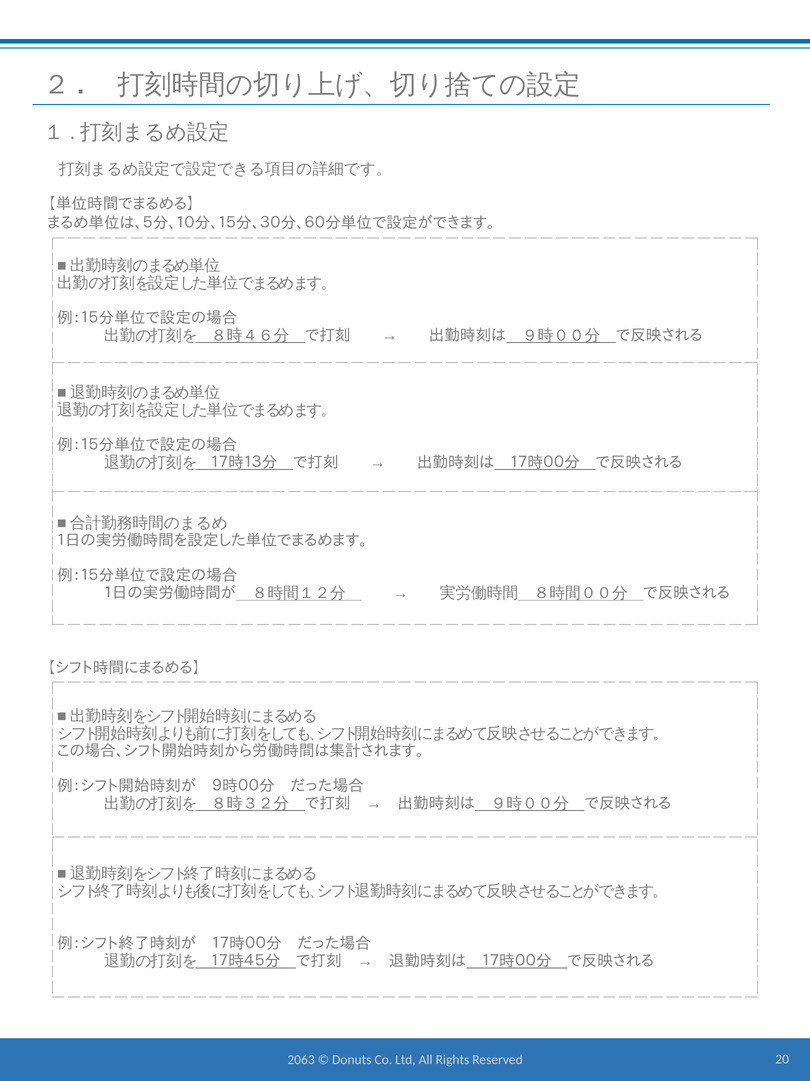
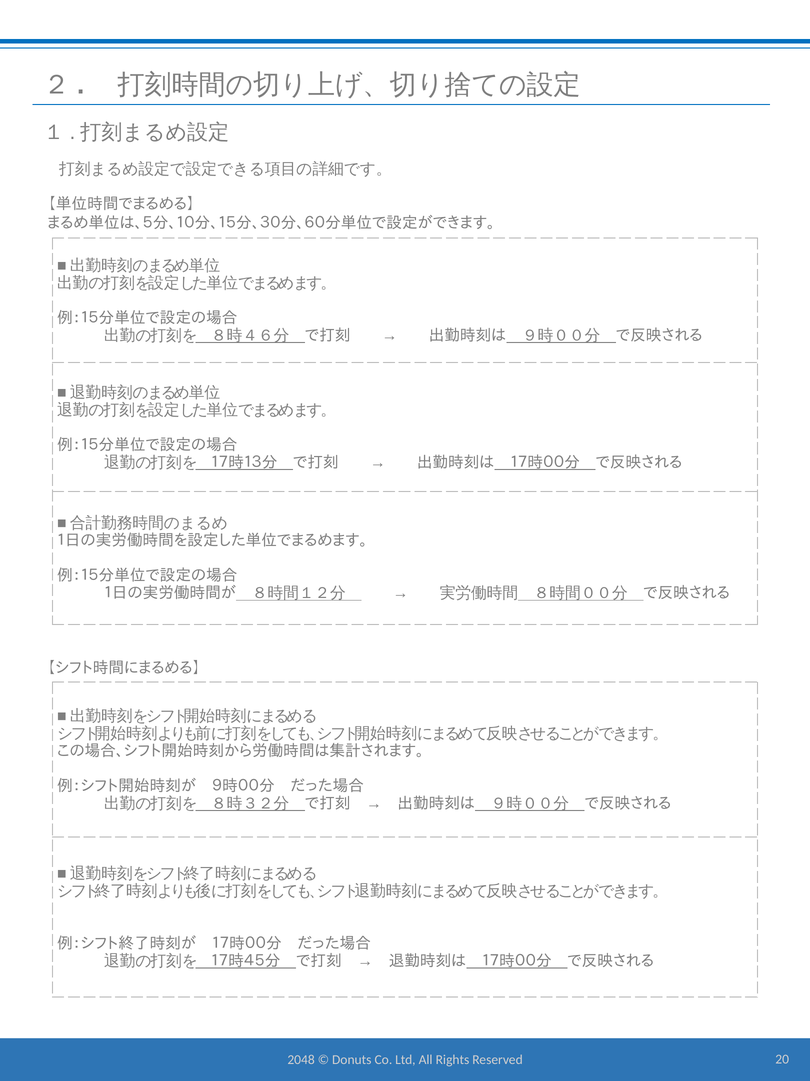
2063: 2063 -> 2048
